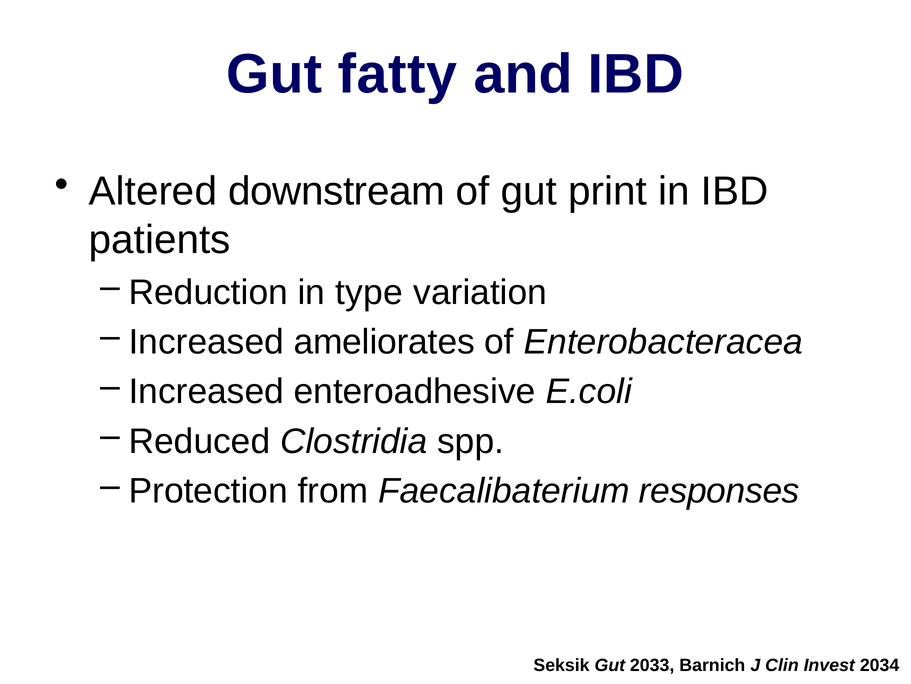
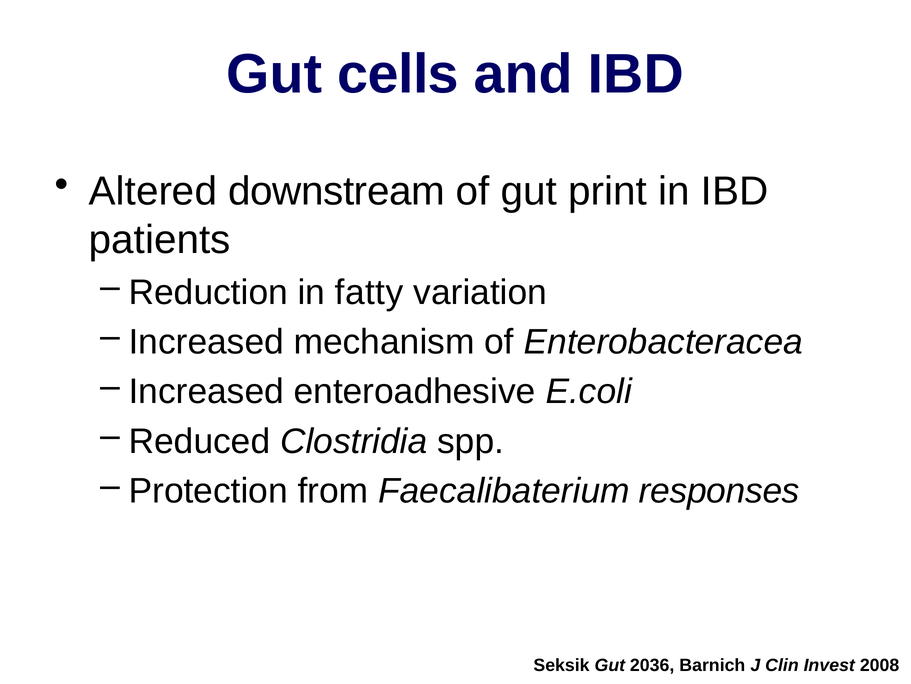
fatty: fatty -> cells
type: type -> fatty
ameliorates: ameliorates -> mechanism
2033: 2033 -> 2036
2034: 2034 -> 2008
